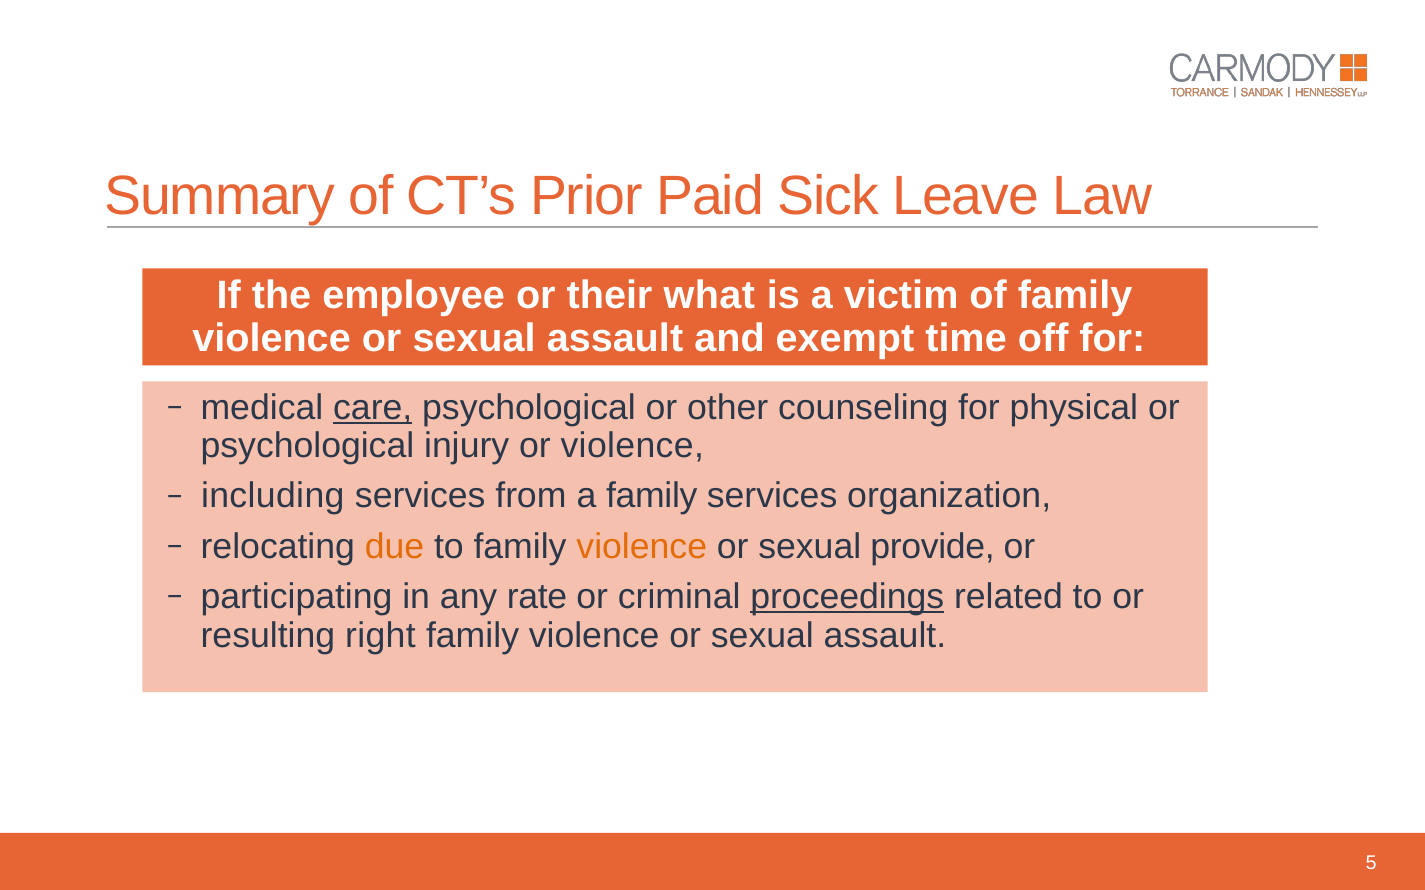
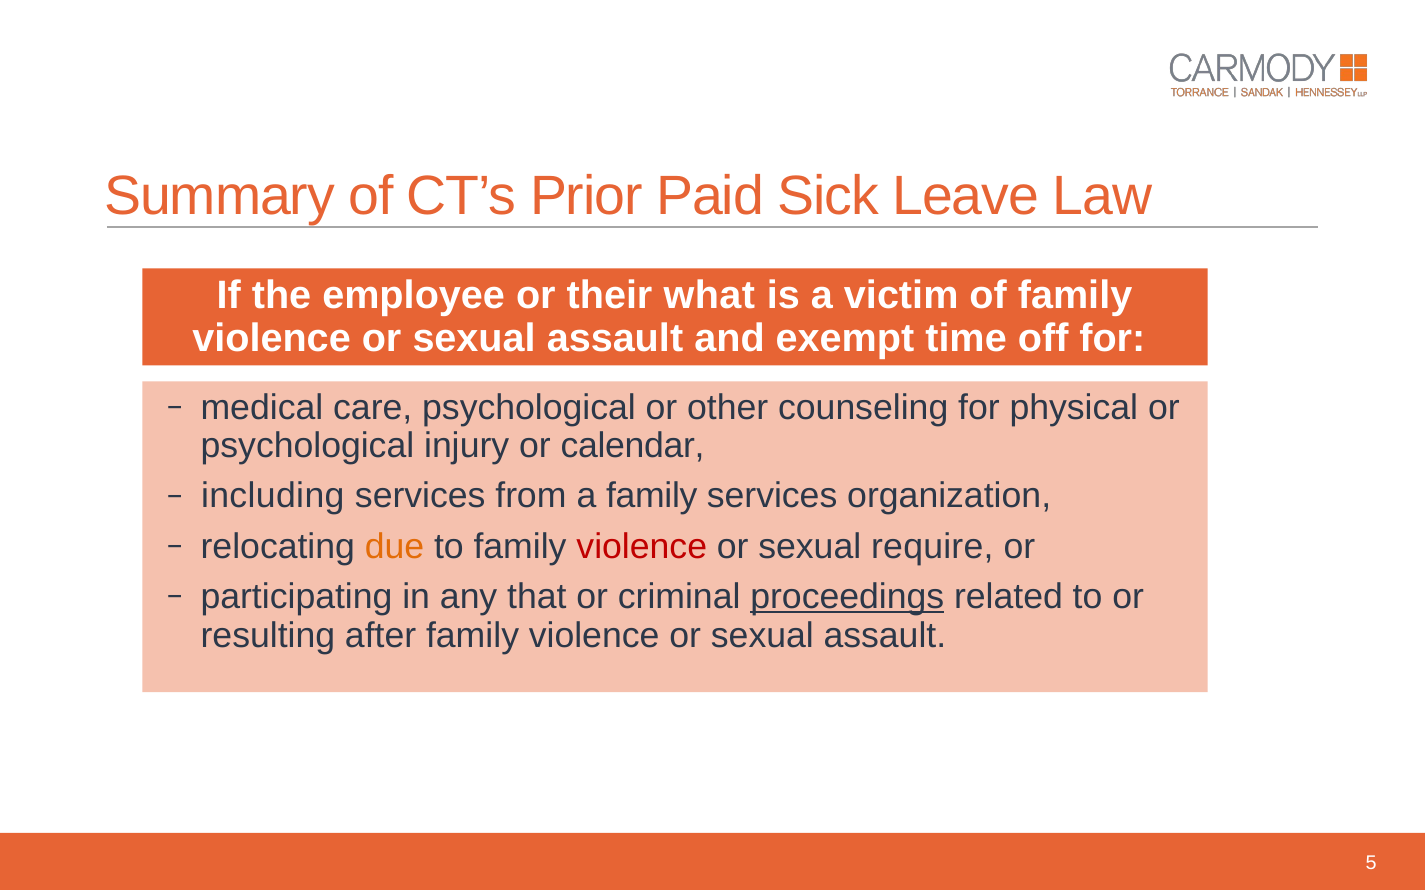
care underline: present -> none
or violence: violence -> calendar
violence at (642, 547) colour: orange -> red
provide: provide -> require
rate: rate -> that
right: right -> after
